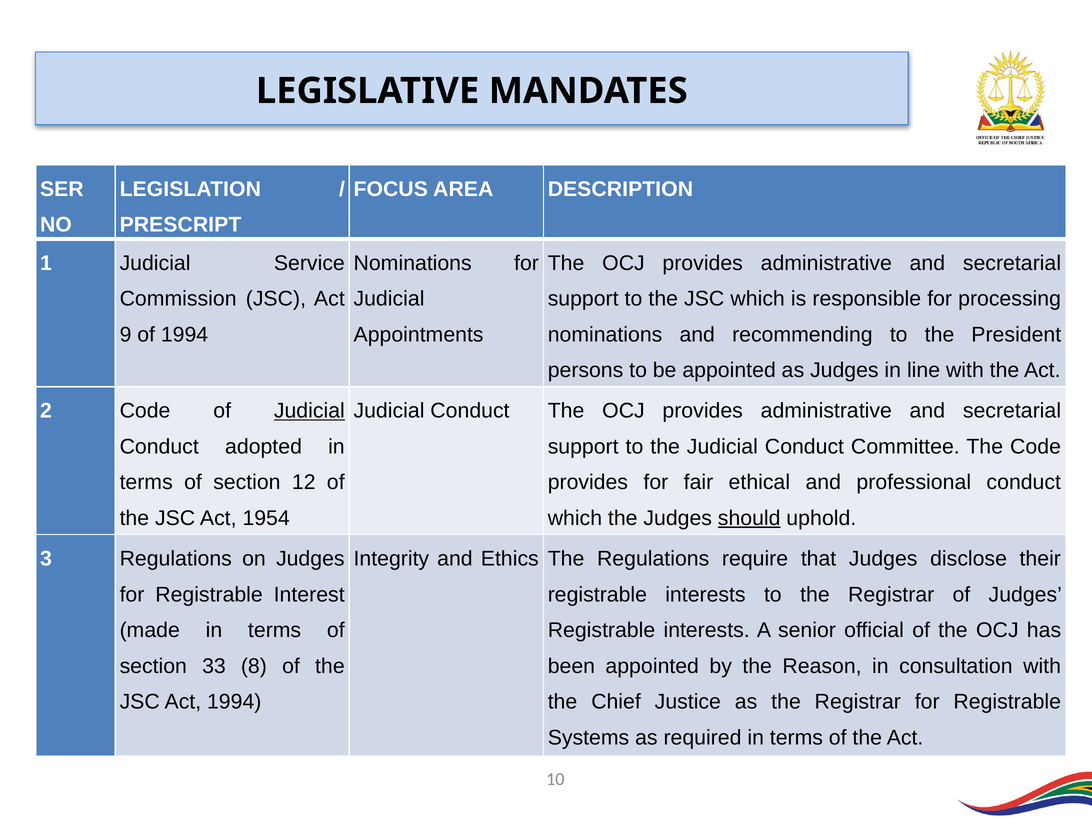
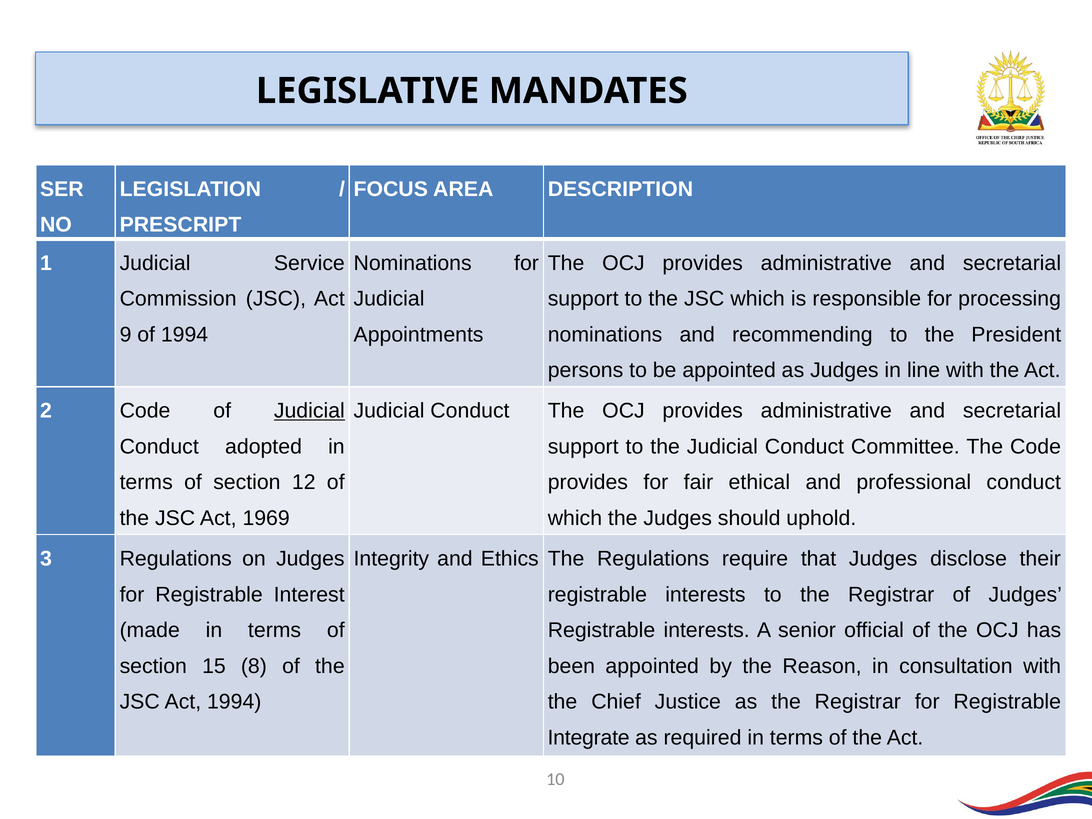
1954: 1954 -> 1969
should underline: present -> none
33: 33 -> 15
Systems: Systems -> Integrate
